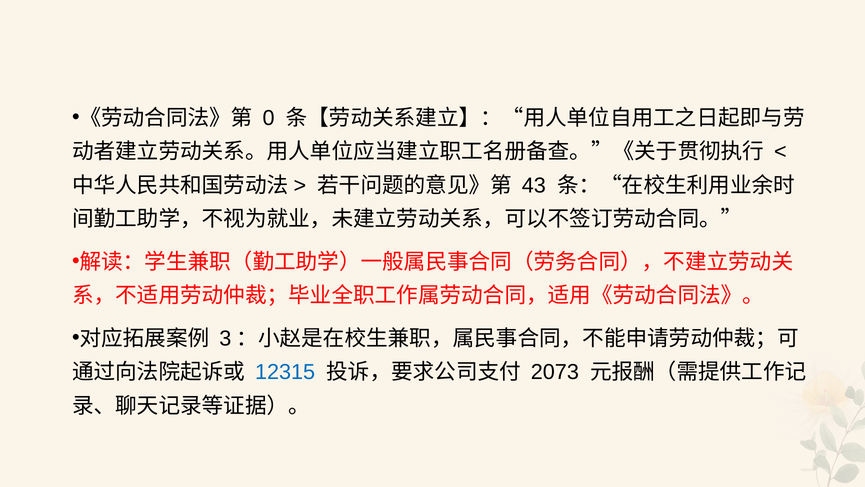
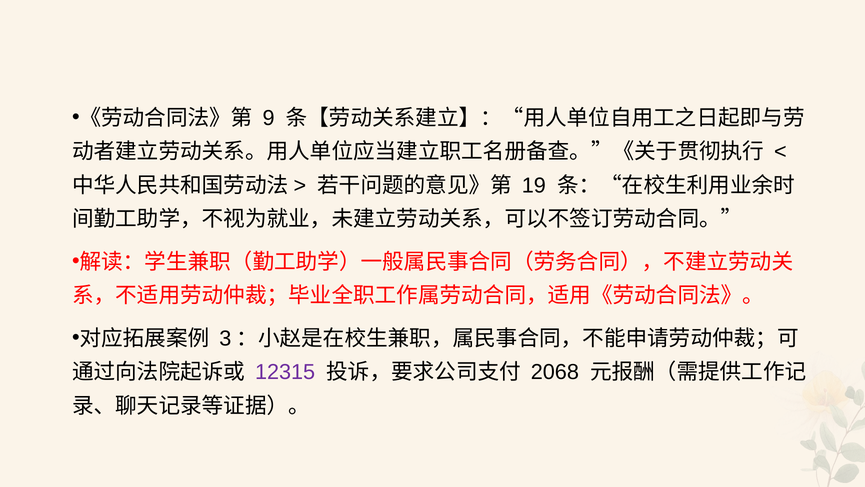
0: 0 -> 9
43: 43 -> 19
12315 colour: blue -> purple
2073: 2073 -> 2068
